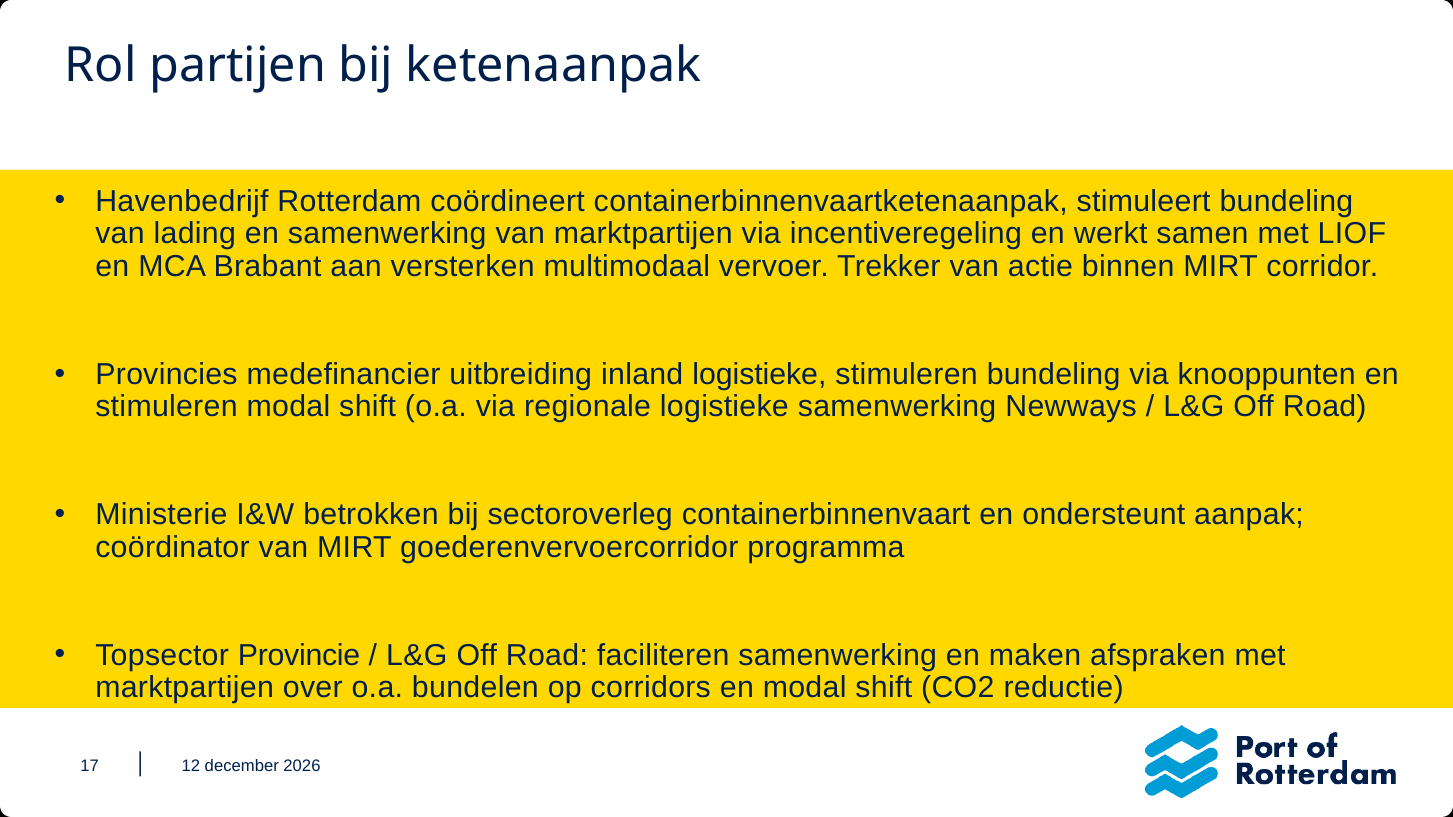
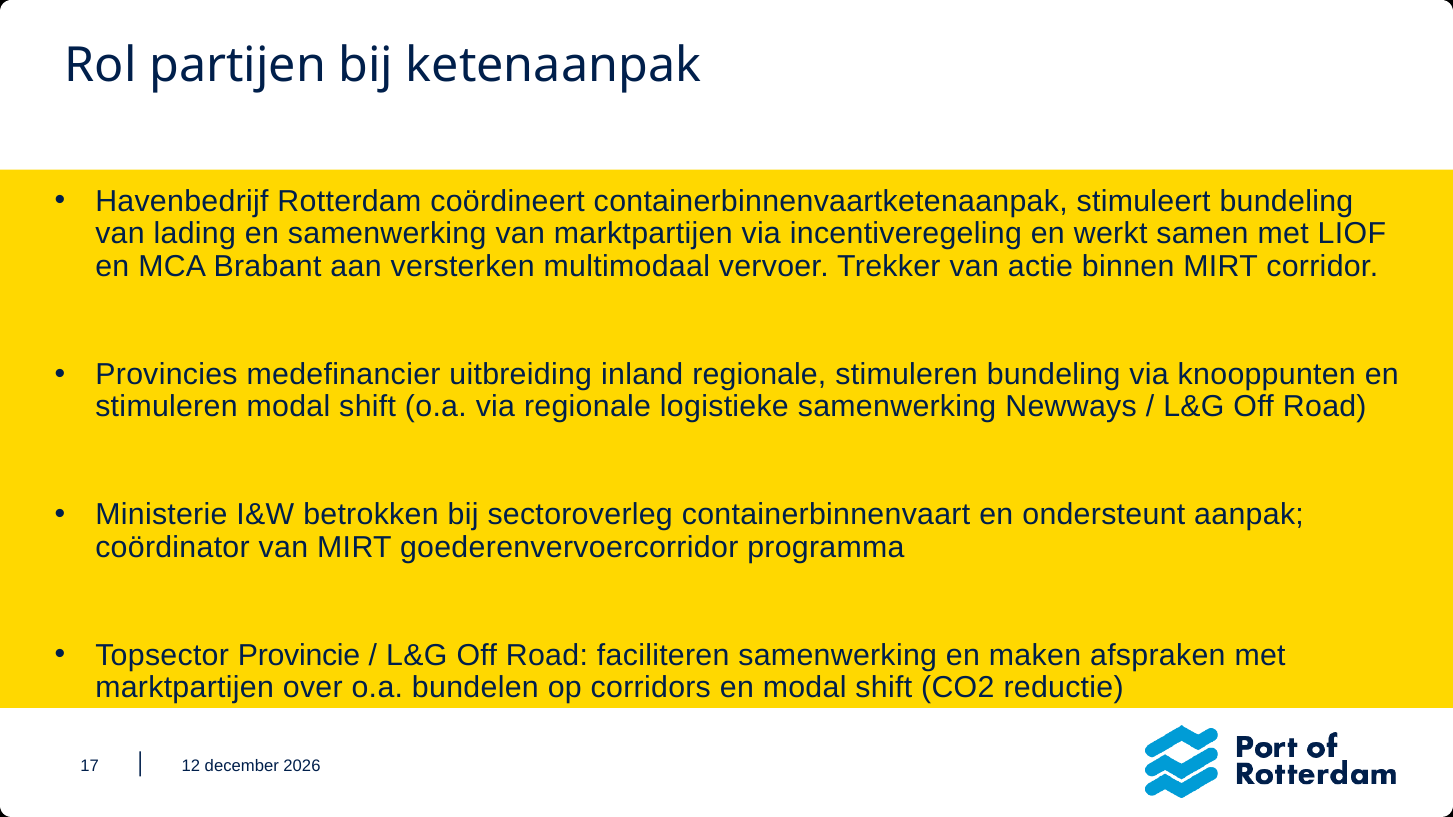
inland logistieke: logistieke -> regionale
